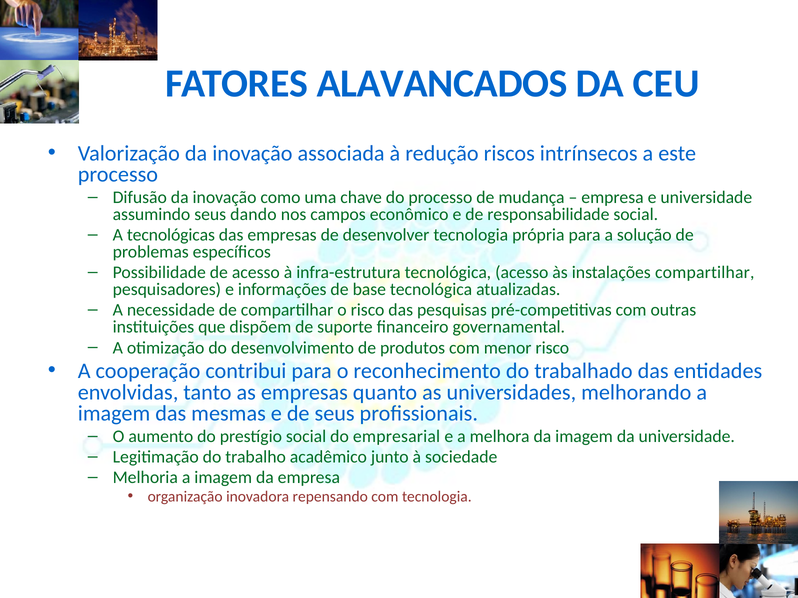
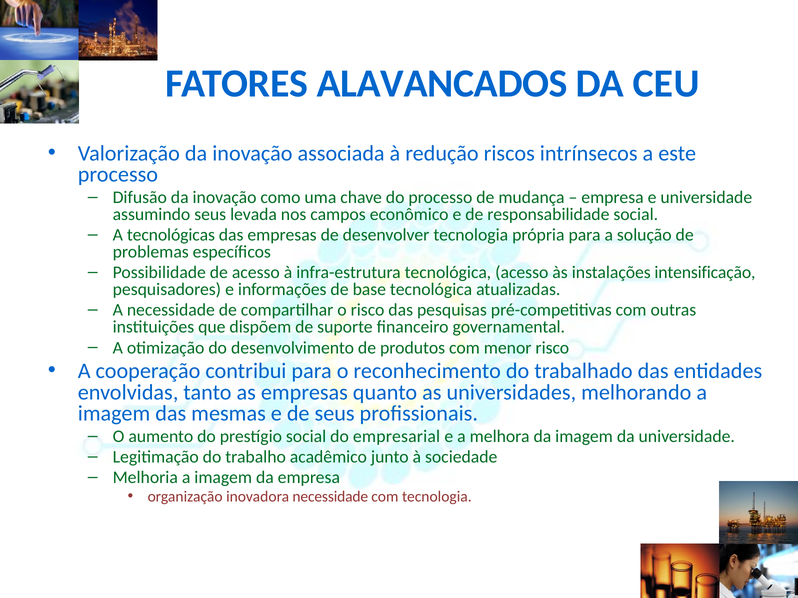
dando: dando -> levada
instalações compartilhar: compartilhar -> intensificação
inovadora repensando: repensando -> necessidade
